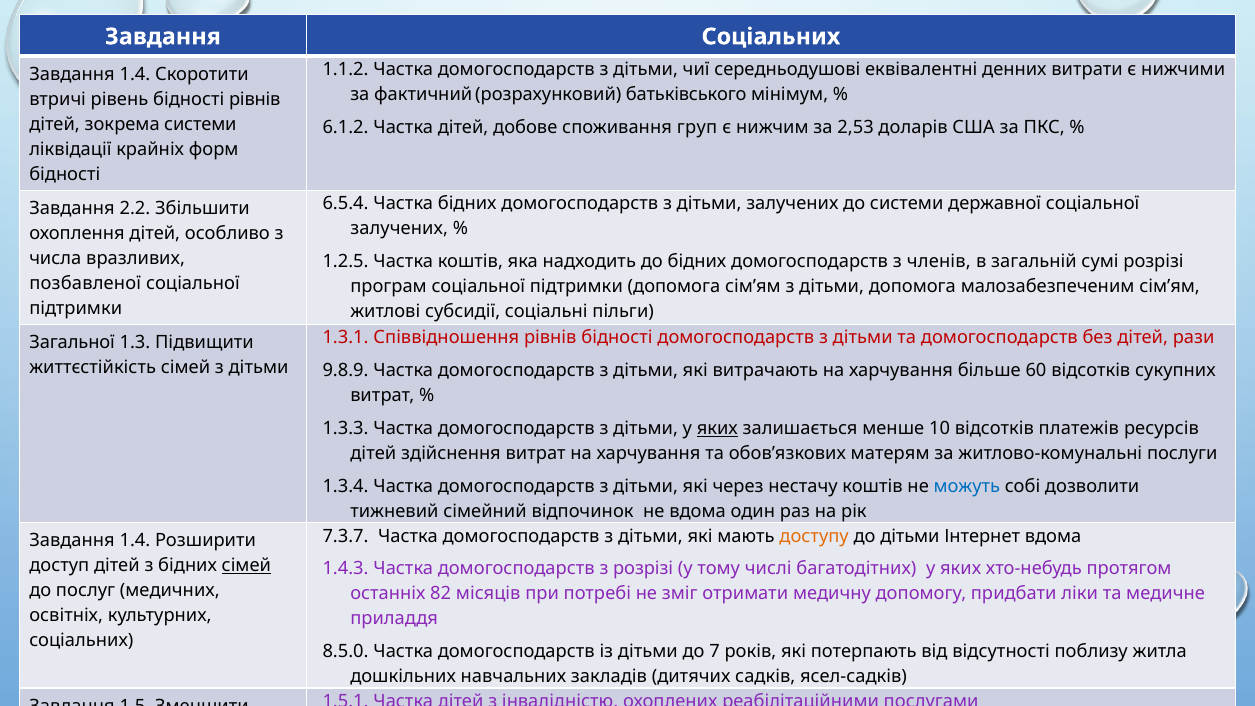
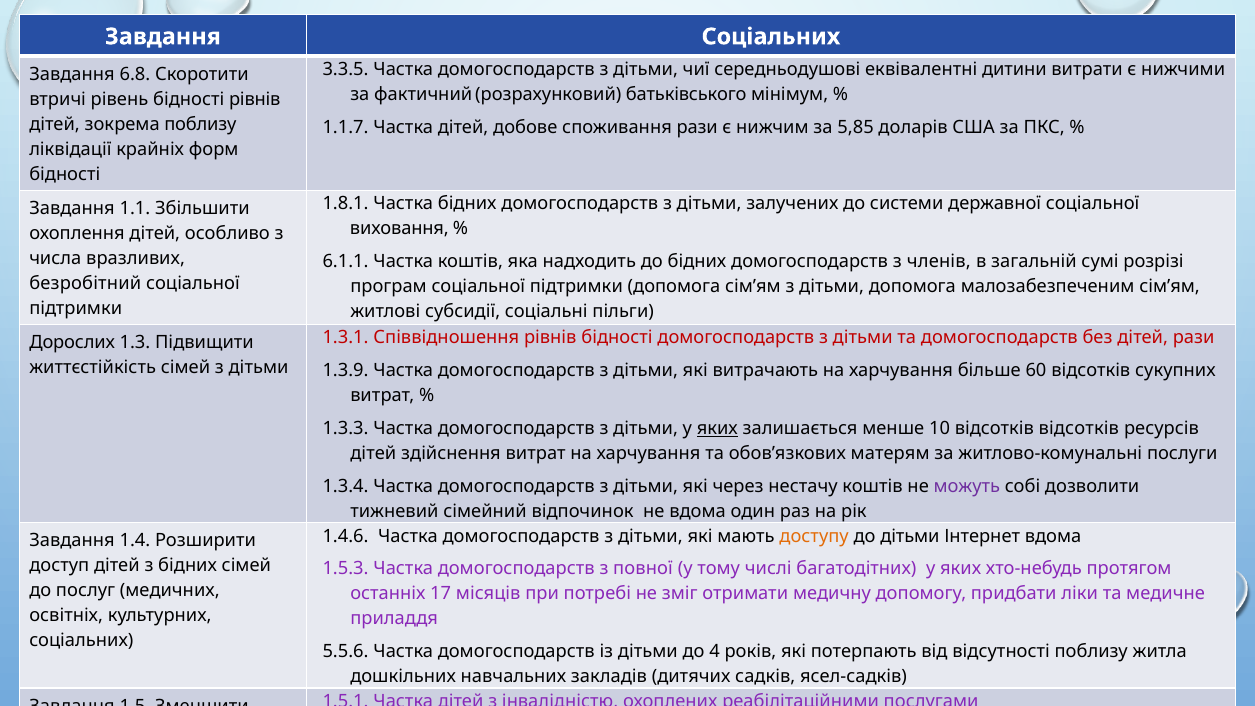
1.1.2: 1.1.2 -> 3.3.5
еквівалентні денних: денних -> дитини
1.4 at (135, 74): 1.4 -> 6.8
зокрема системи: системи -> поблизу
6.1.2: 6.1.2 -> 1.1.7
споживання груп: груп -> рази
2,53: 2,53 -> 5,85
6.5.4: 6.5.4 -> 1.8.1
2.2: 2.2 -> 1.1
залучених at (399, 229): залучених -> виховання
1.2.5: 1.2.5 -> 6.1.1
позбавленої at (85, 283): позбавленої -> безробітний
Загальної at (72, 343): Загальної -> Дорослих
9.8.9: 9.8.9 -> 1.3.9
відсотків платежів: платежів -> відсотків
можуть colour: blue -> purple
7.3.7: 7.3.7 -> 1.4.6
сімей at (246, 566) underline: present -> none
1.4.3 at (346, 569): 1.4.3 -> 1.5.3
з розрізі: розрізі -> повної
82: 82 -> 17
8.5.0: 8.5.0 -> 5.5.6
7: 7 -> 4
